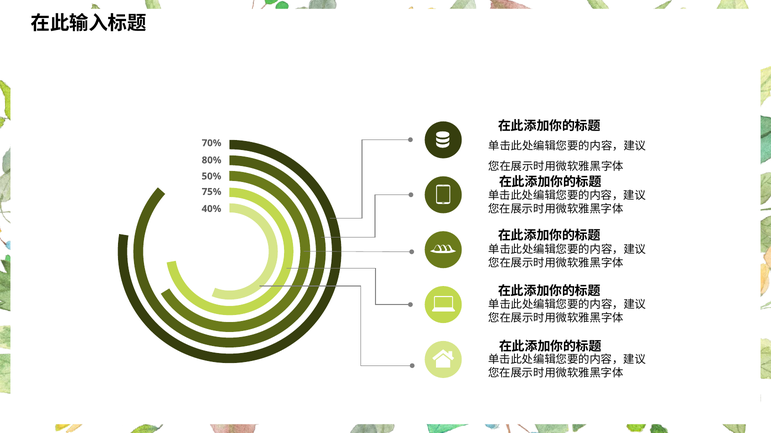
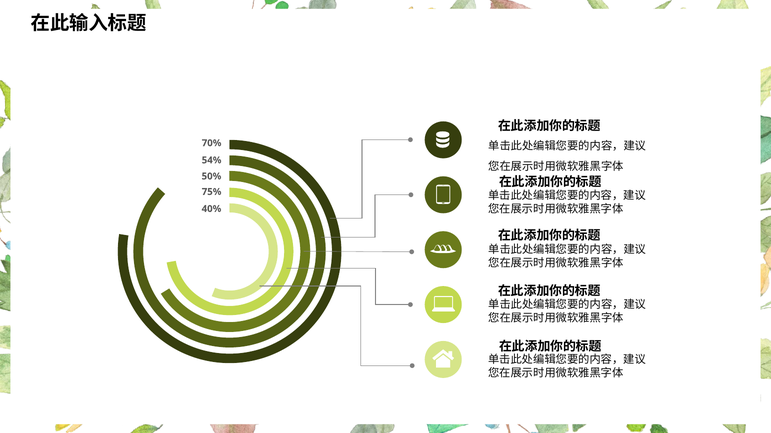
80%: 80% -> 54%
